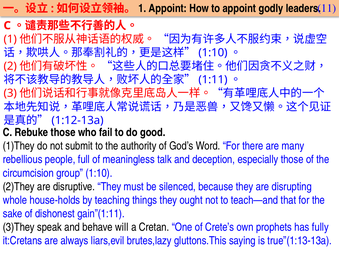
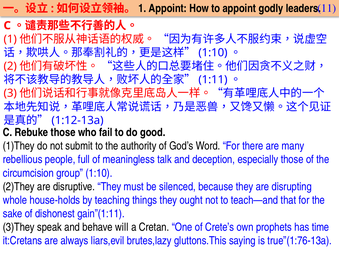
fully: fully -> time
true”(1:13-13a: true”(1:13-13a -> true”(1:76-13a
